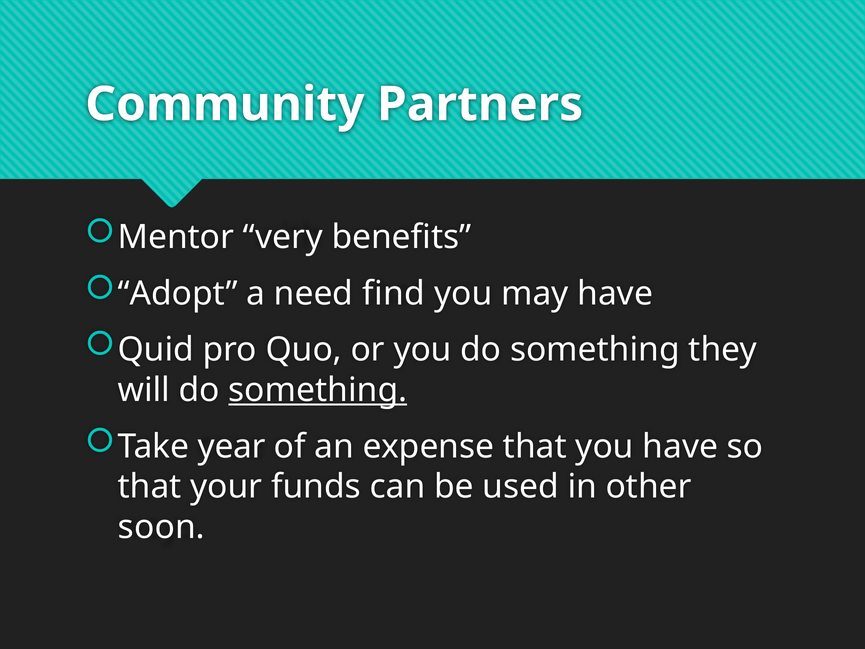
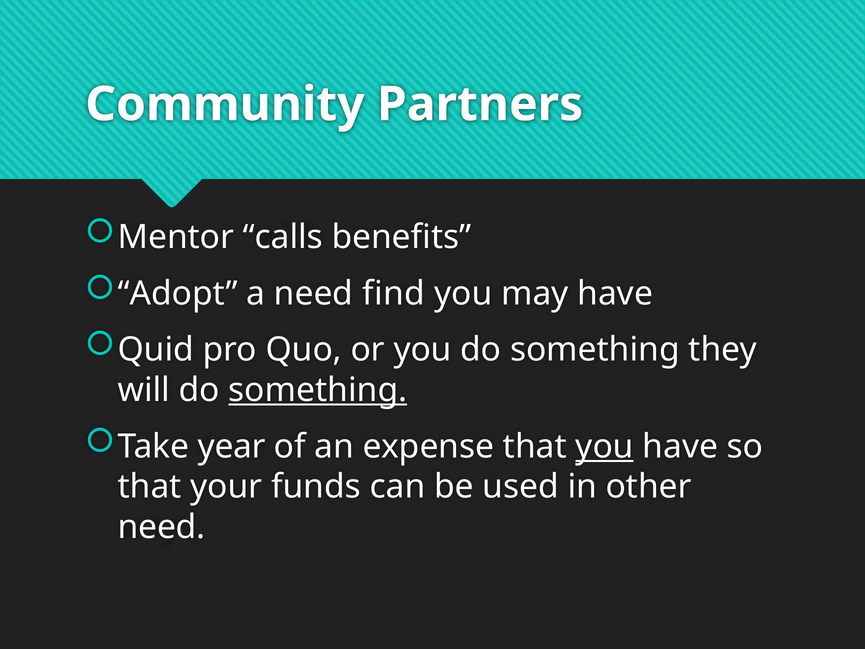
very: very -> calls
you at (605, 446) underline: none -> present
soon at (161, 527): soon -> need
